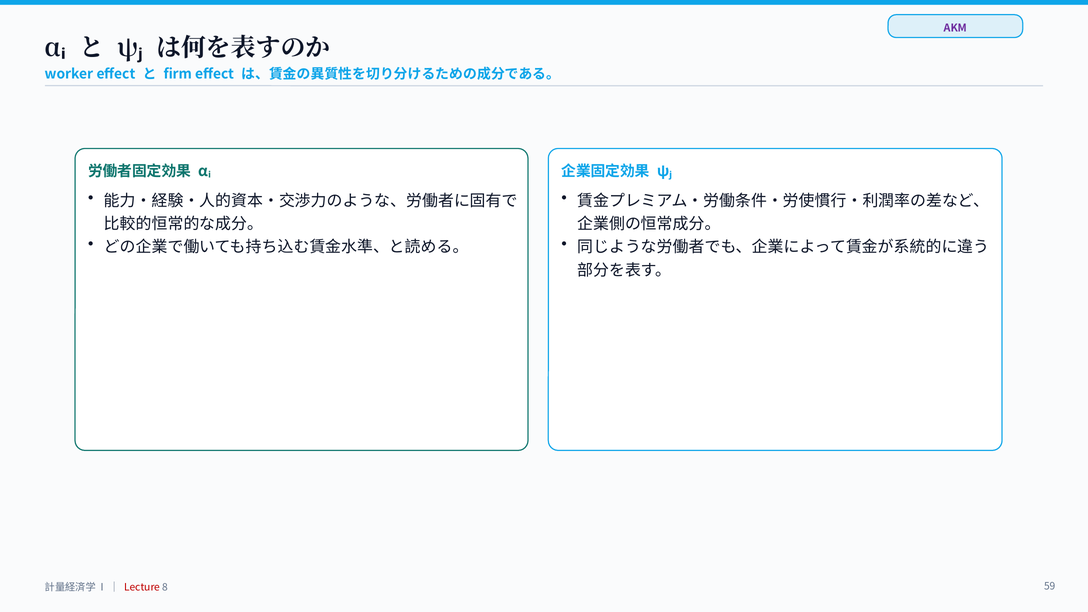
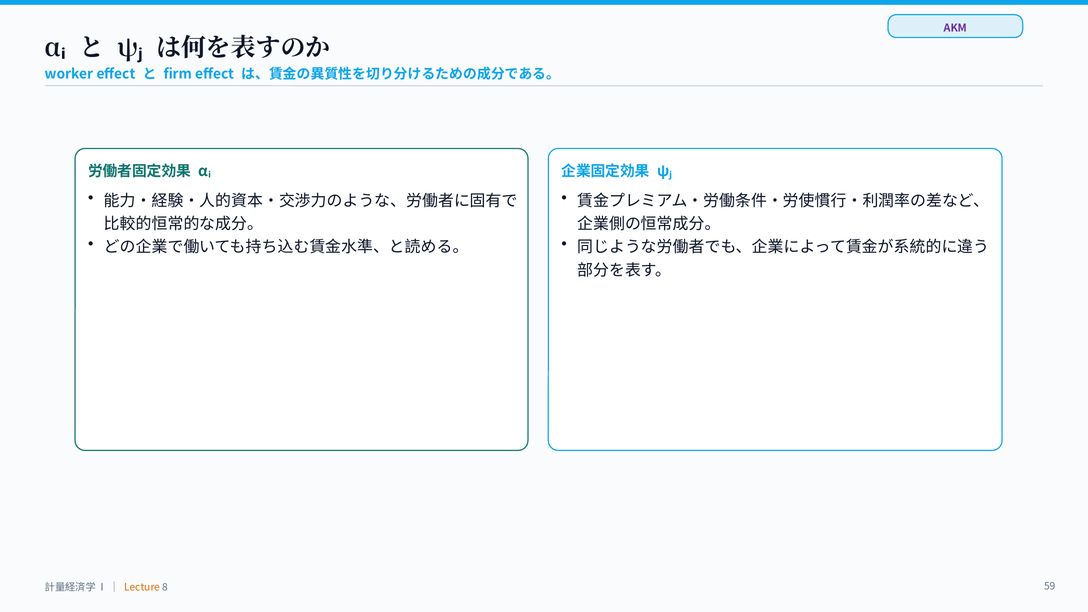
Lecture colour: red -> orange
